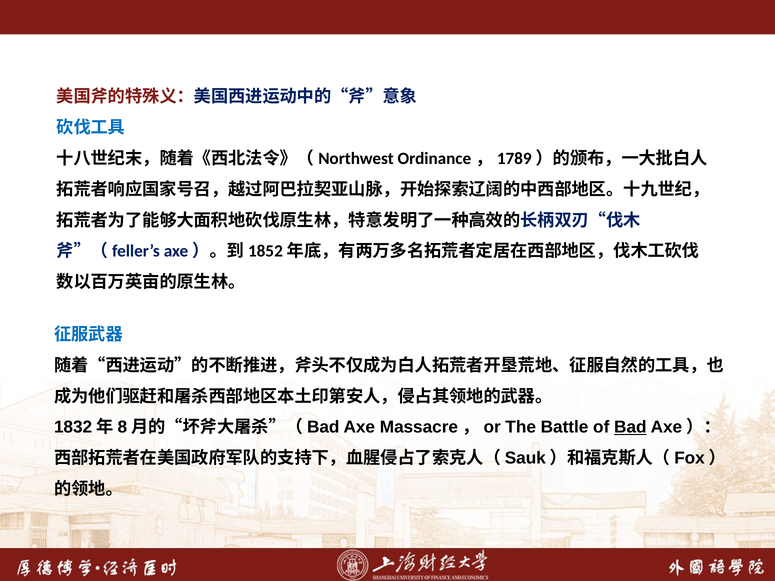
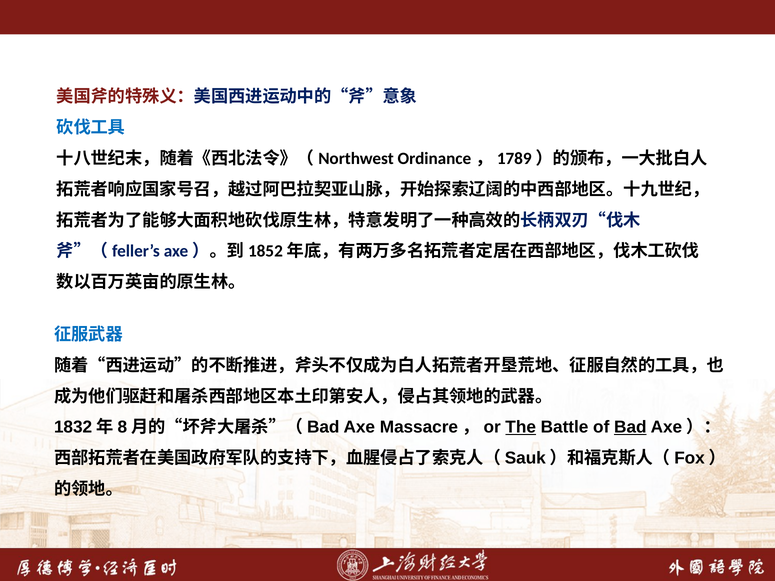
The underline: none -> present
